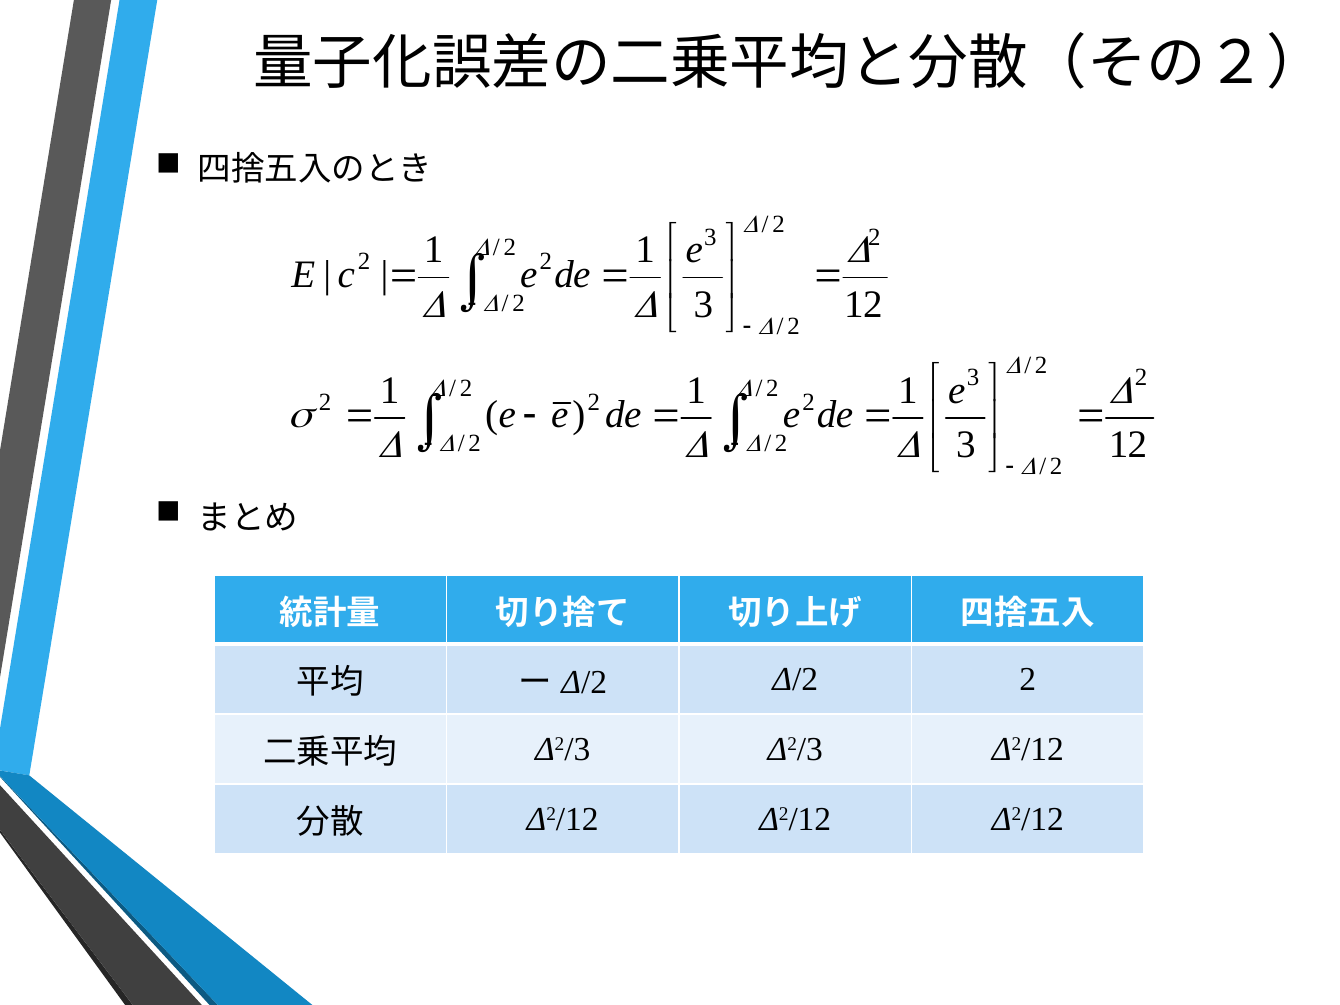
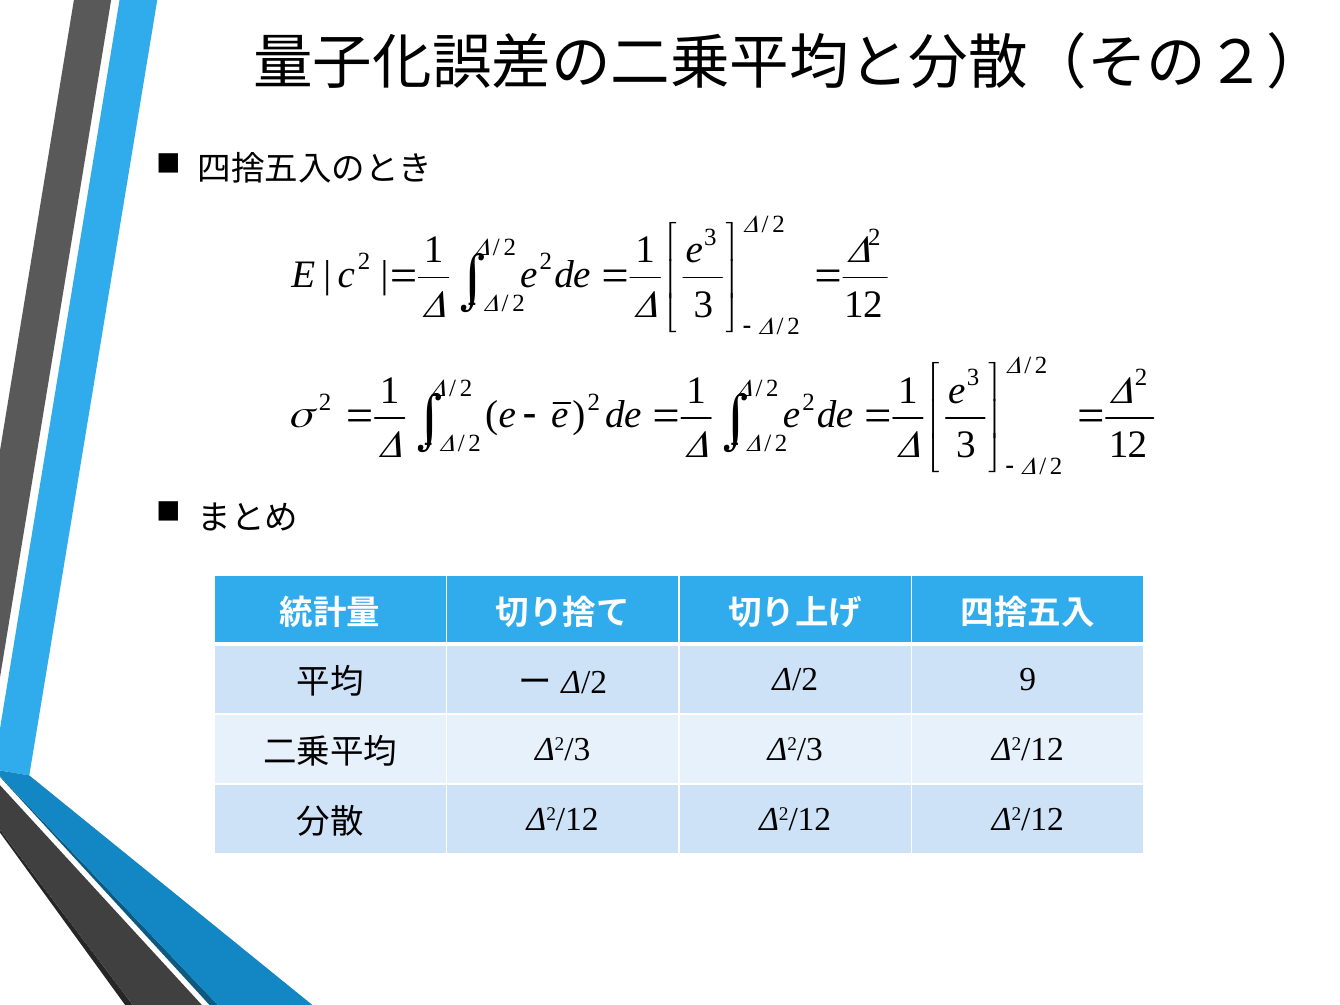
Δ/2 2: 2 -> 9
